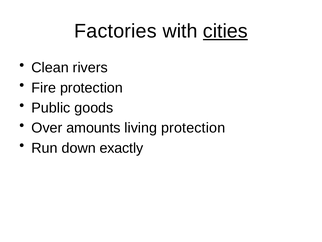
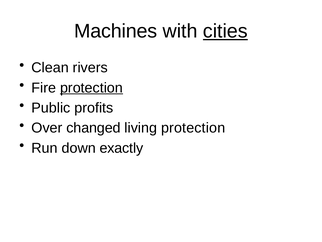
Factories: Factories -> Machines
protection at (91, 88) underline: none -> present
goods: goods -> profits
amounts: amounts -> changed
